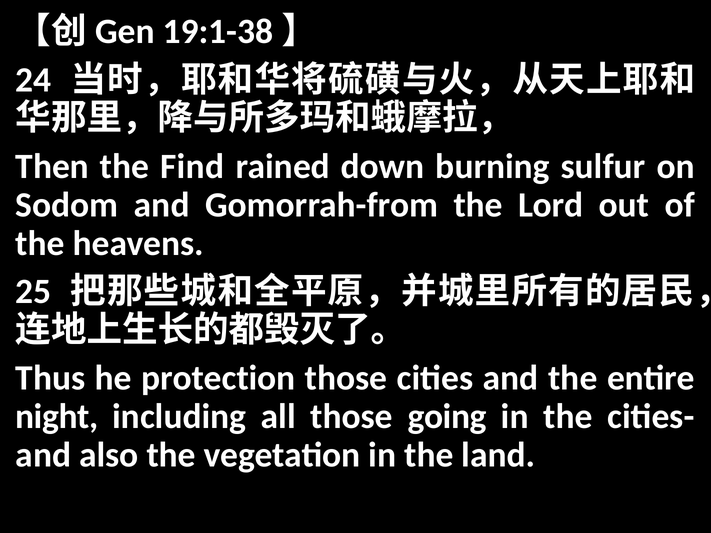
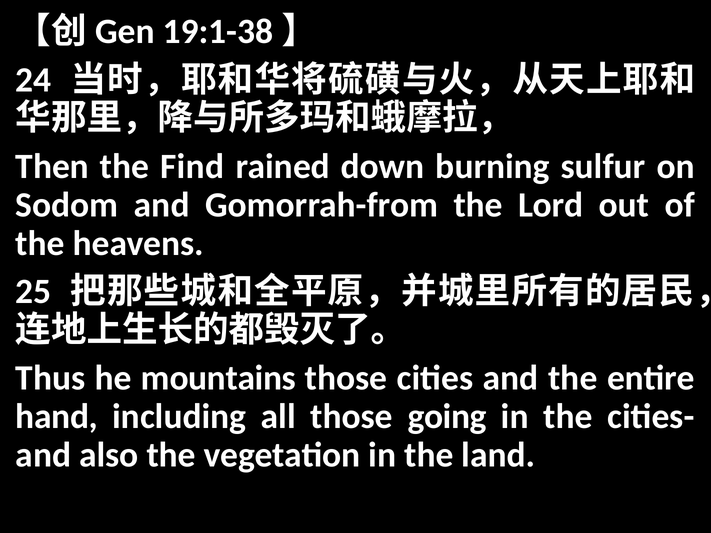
protection: protection -> mountains
night: night -> hand
